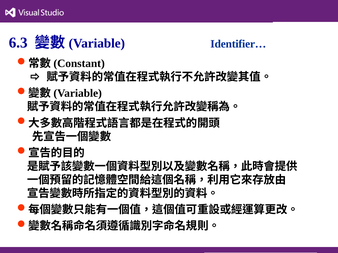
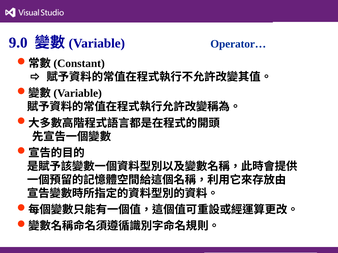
6.3: 6.3 -> 9.0
Identifier…: Identifier… -> Operator…
